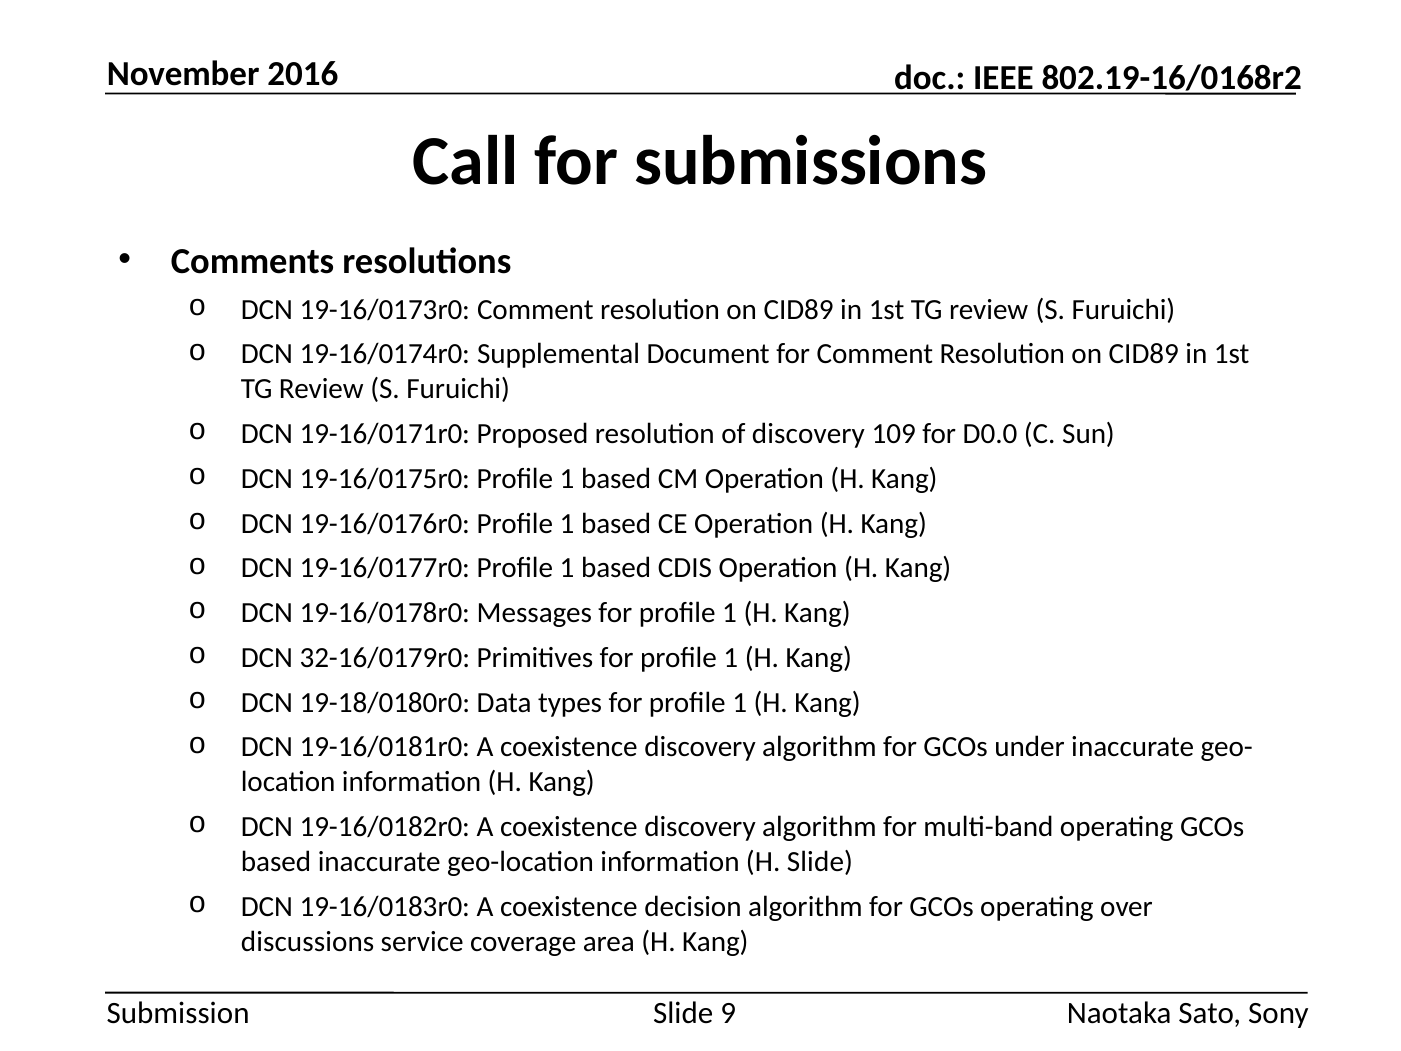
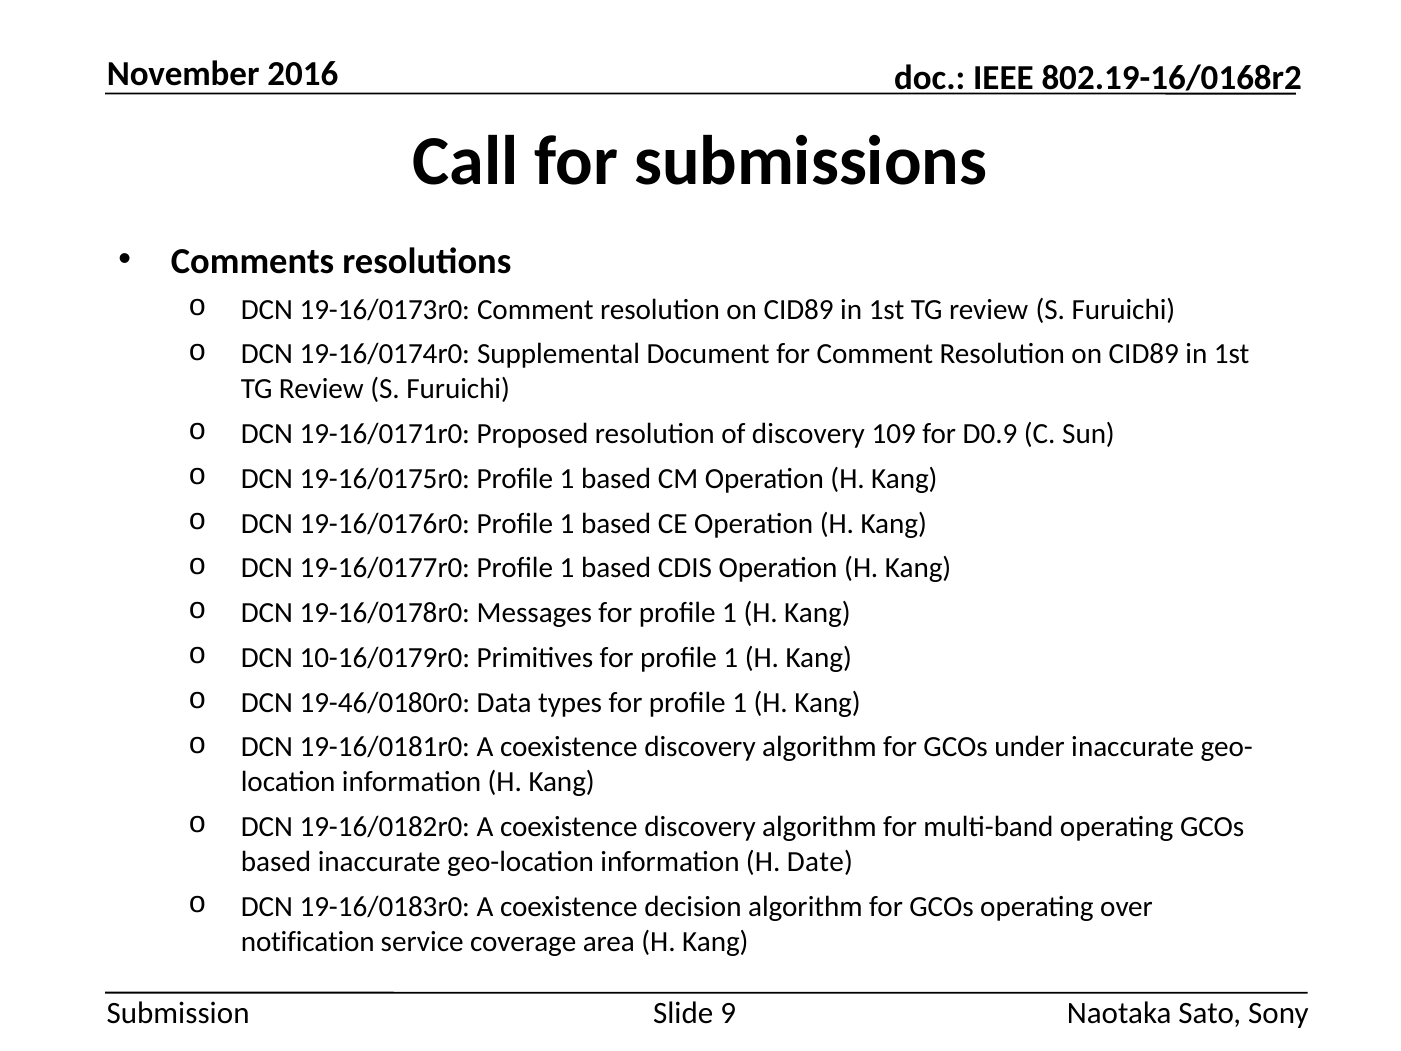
D0.0: D0.0 -> D0.9
32-16/0179r0: 32-16/0179r0 -> 10-16/0179r0
19-18/0180r0: 19-18/0180r0 -> 19-46/0180r0
H Slide: Slide -> Date
discussions: discussions -> notification
